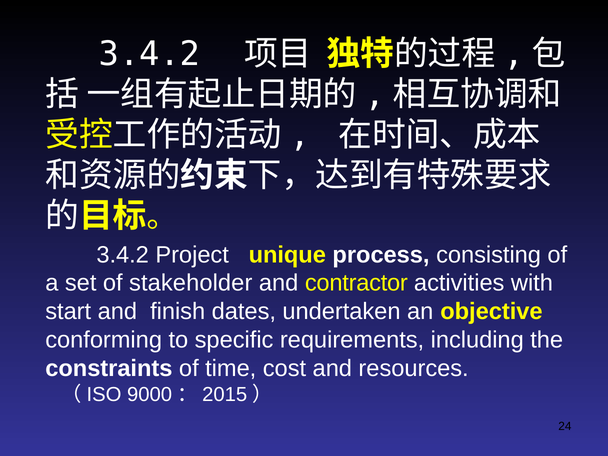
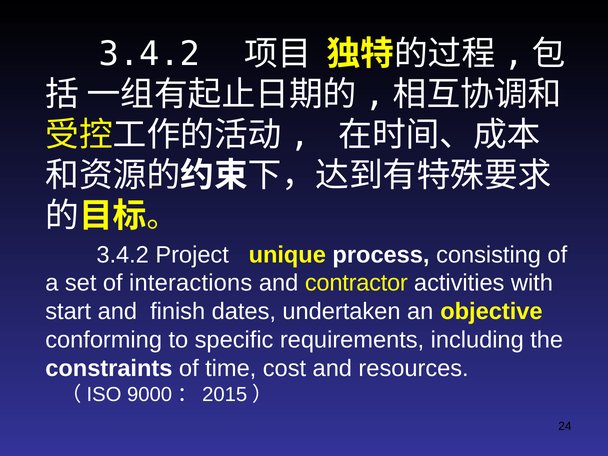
stakeholder: stakeholder -> interactions
